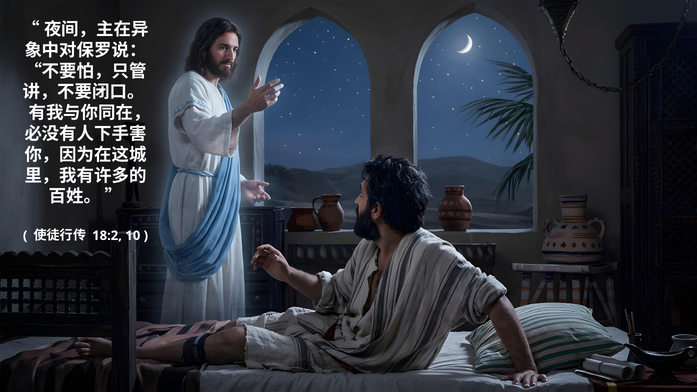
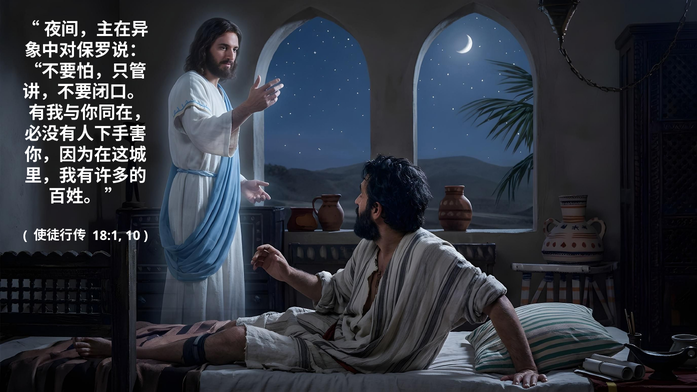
18:2: 18:2 -> 18:1
